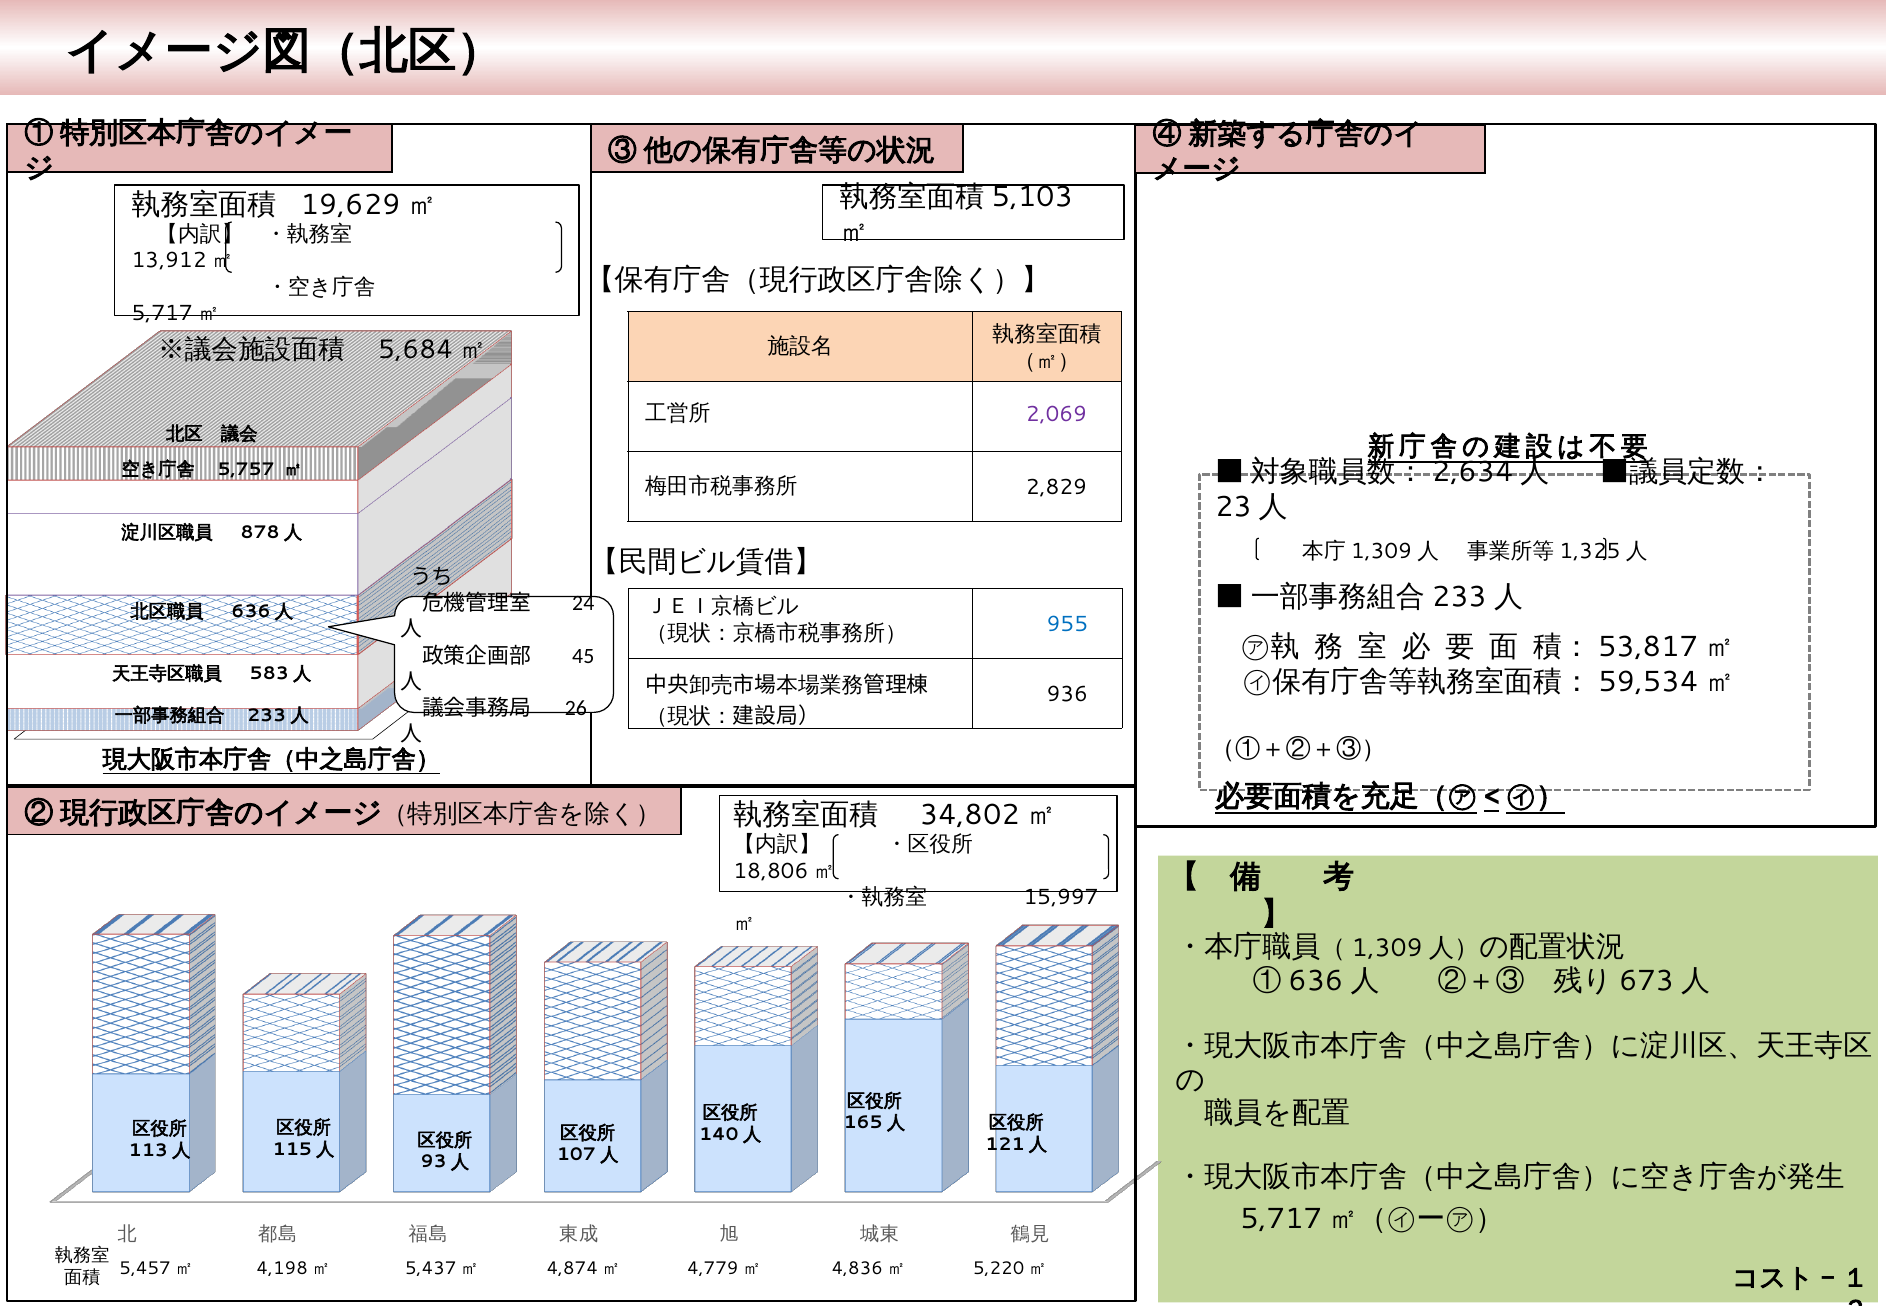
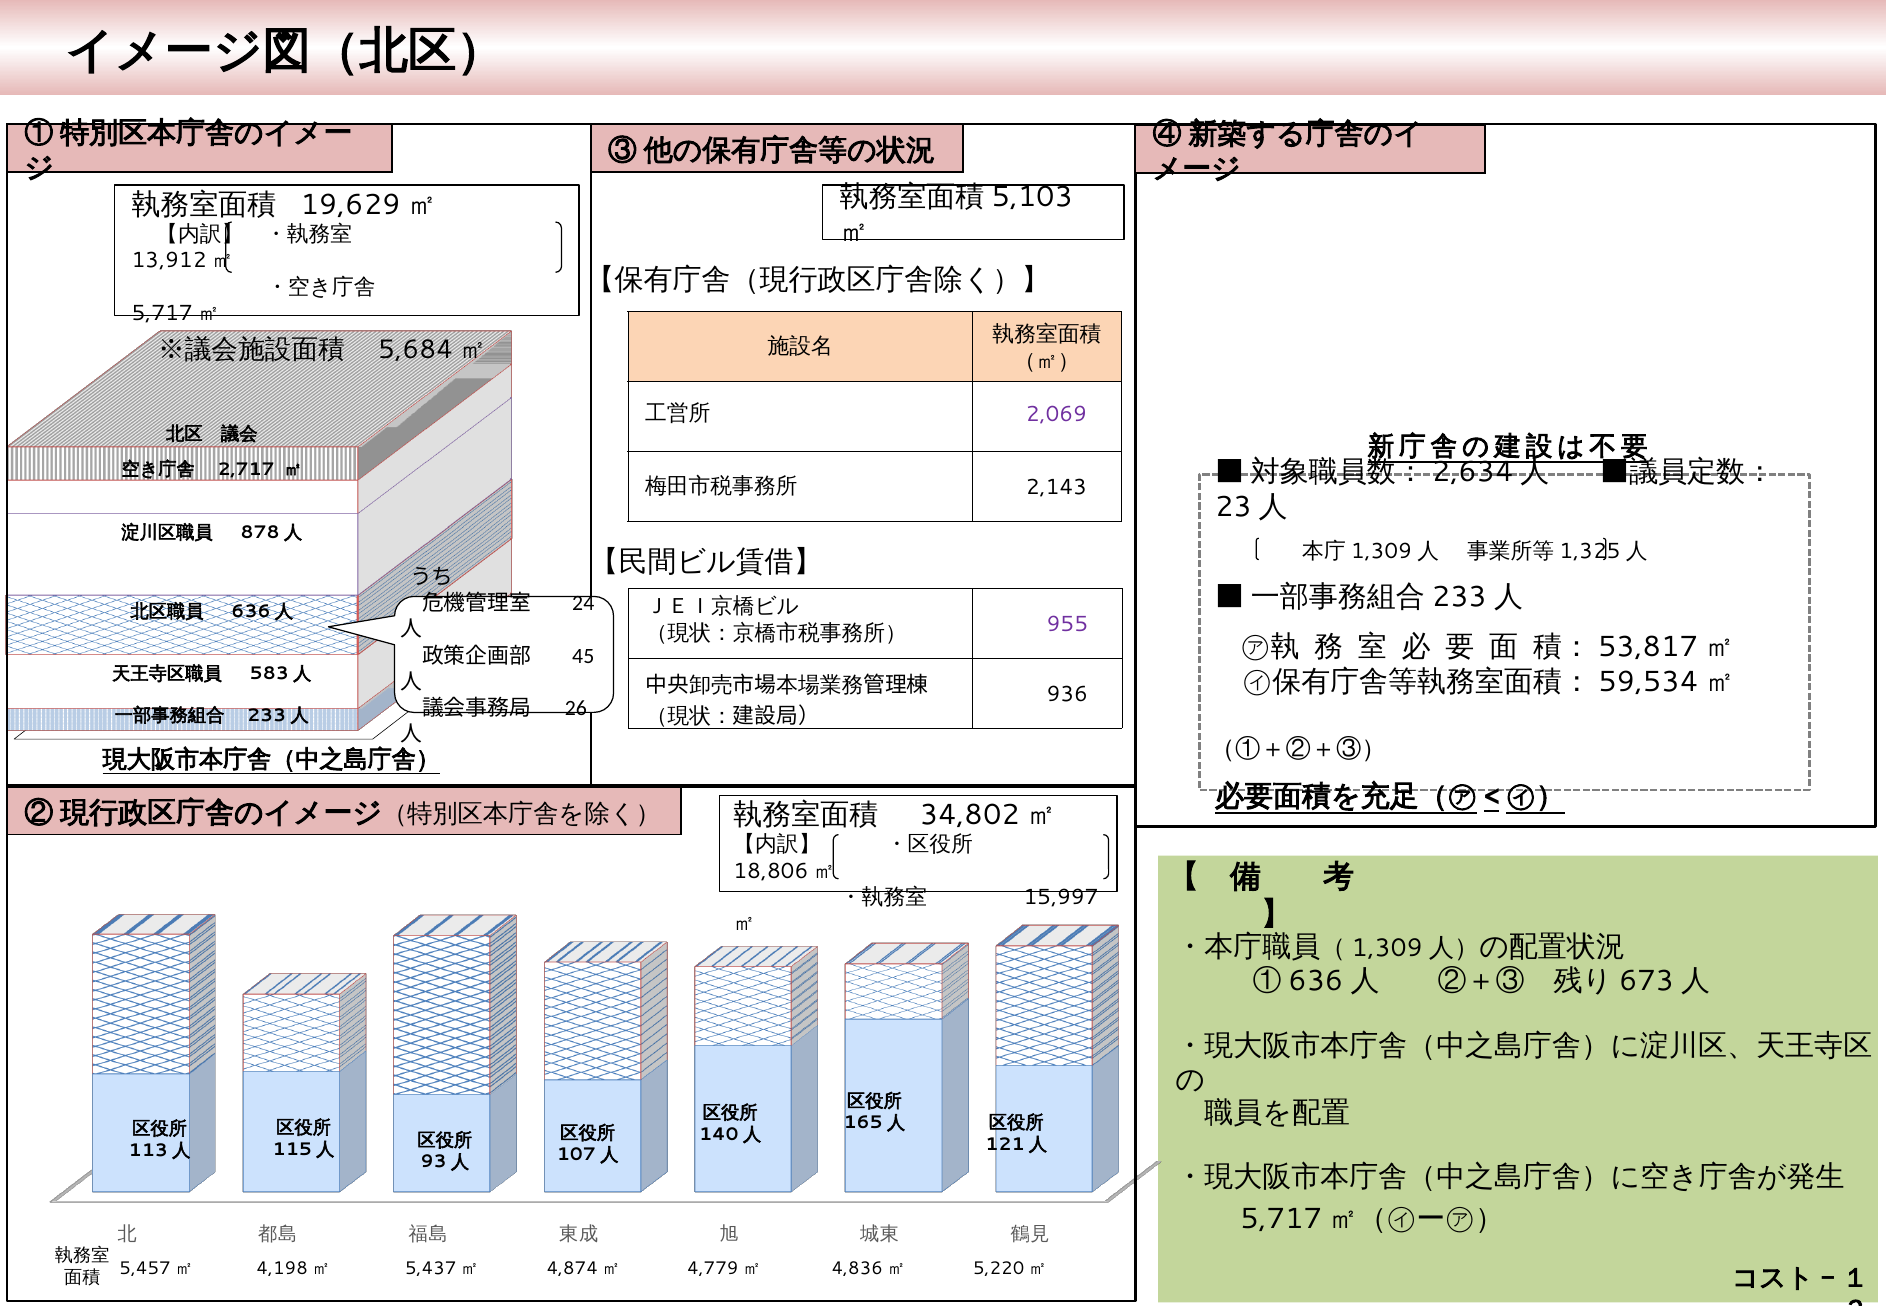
5,757: 5,757 -> 2,717
2,829: 2,829 -> 2,143
955 colour: blue -> purple
